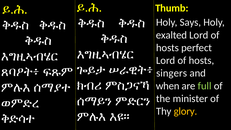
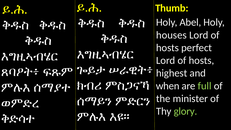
Says: Says -> Abel
exalted: exalted -> houses
singers: singers -> highest
glory colour: yellow -> light green
